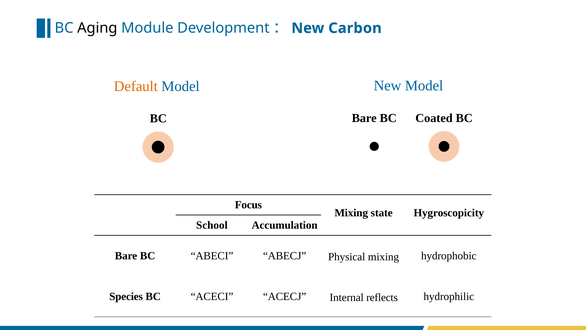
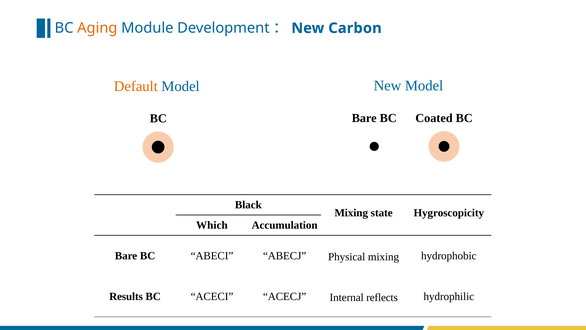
Aging colour: black -> orange
Focus: Focus -> Black
School: School -> Which
Species: Species -> Results
